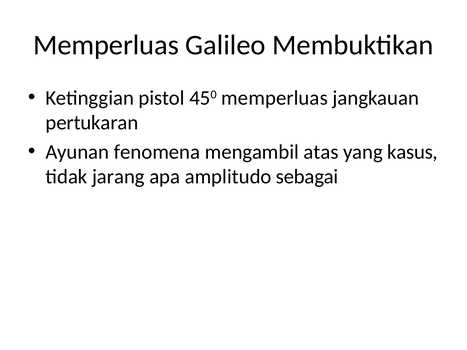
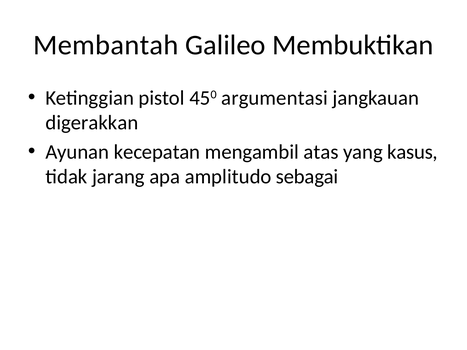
Memperluas at (106, 45): Memperluas -> Membantah
450 memperluas: memperluas -> argumentasi
pertukaran: pertukaran -> digerakkan
fenomena: fenomena -> kecepatan
